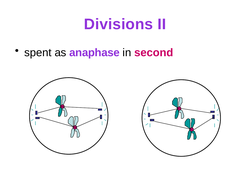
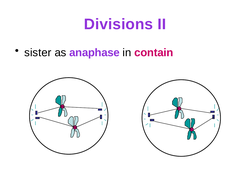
spent: spent -> sister
second: second -> contain
